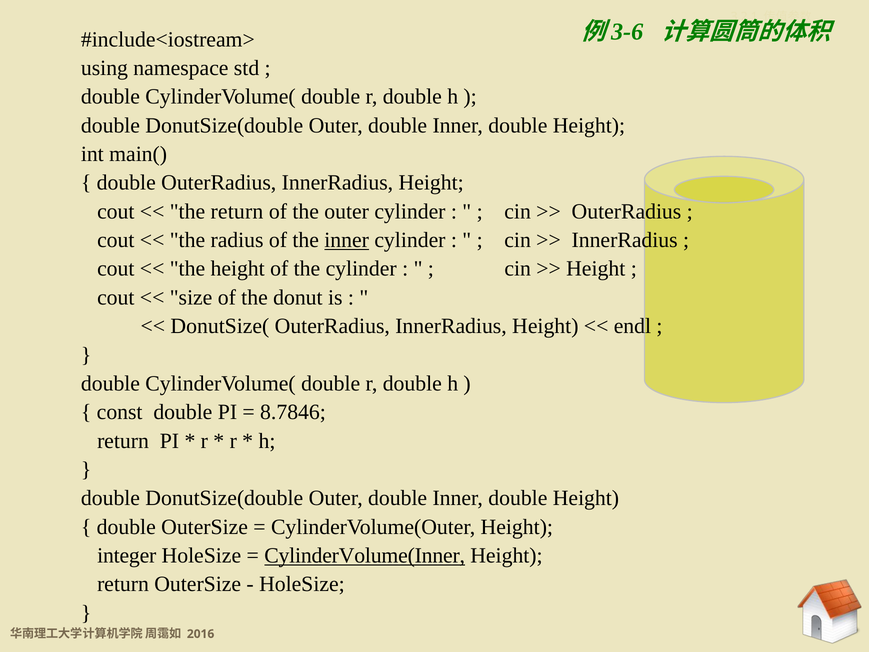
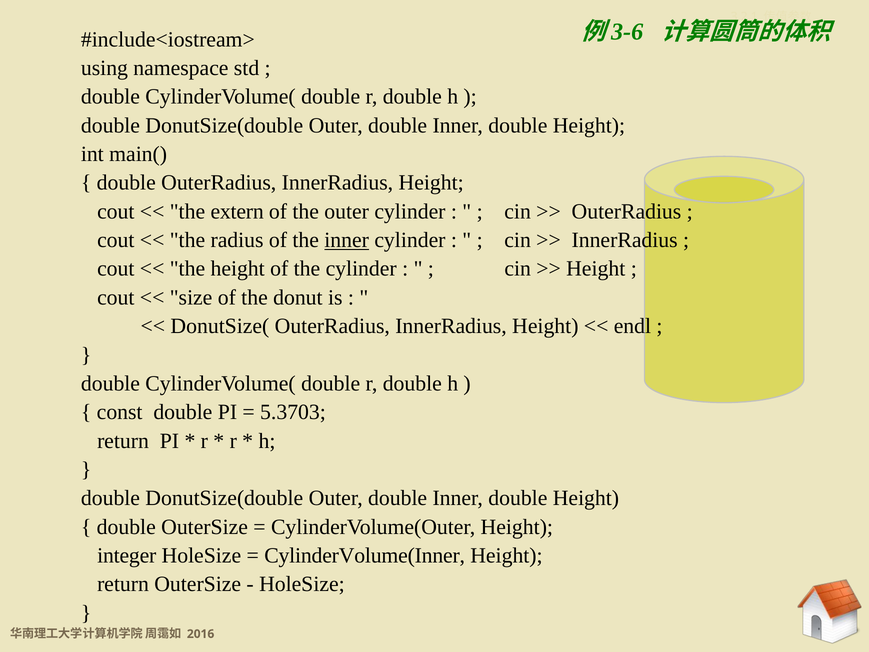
the return: return -> extern
8.7846: 8.7846 -> 5.3703
CylinderVolume(Inner underline: present -> none
